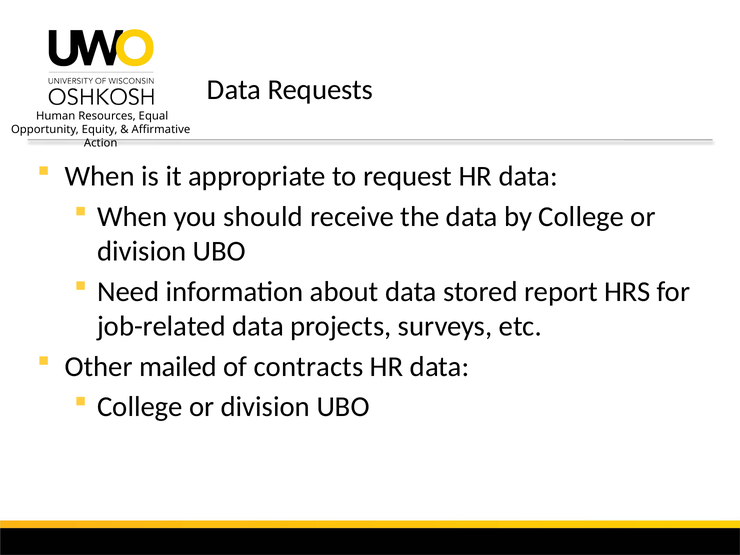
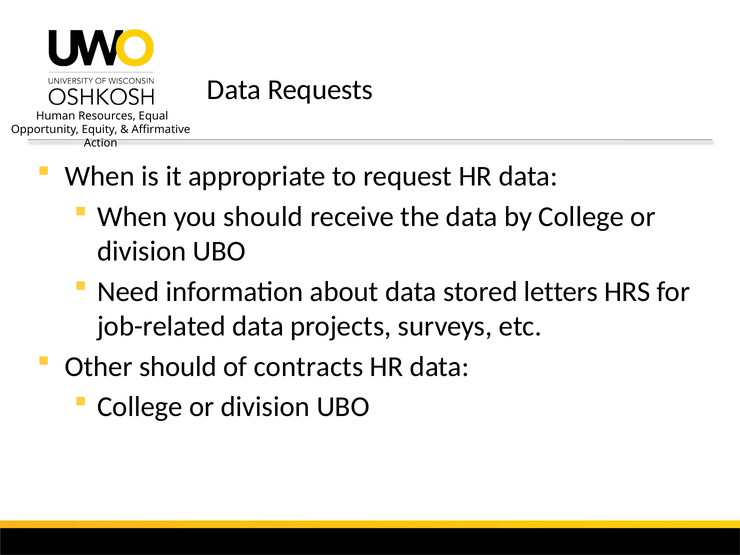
report: report -> letters
Other mailed: mailed -> should
